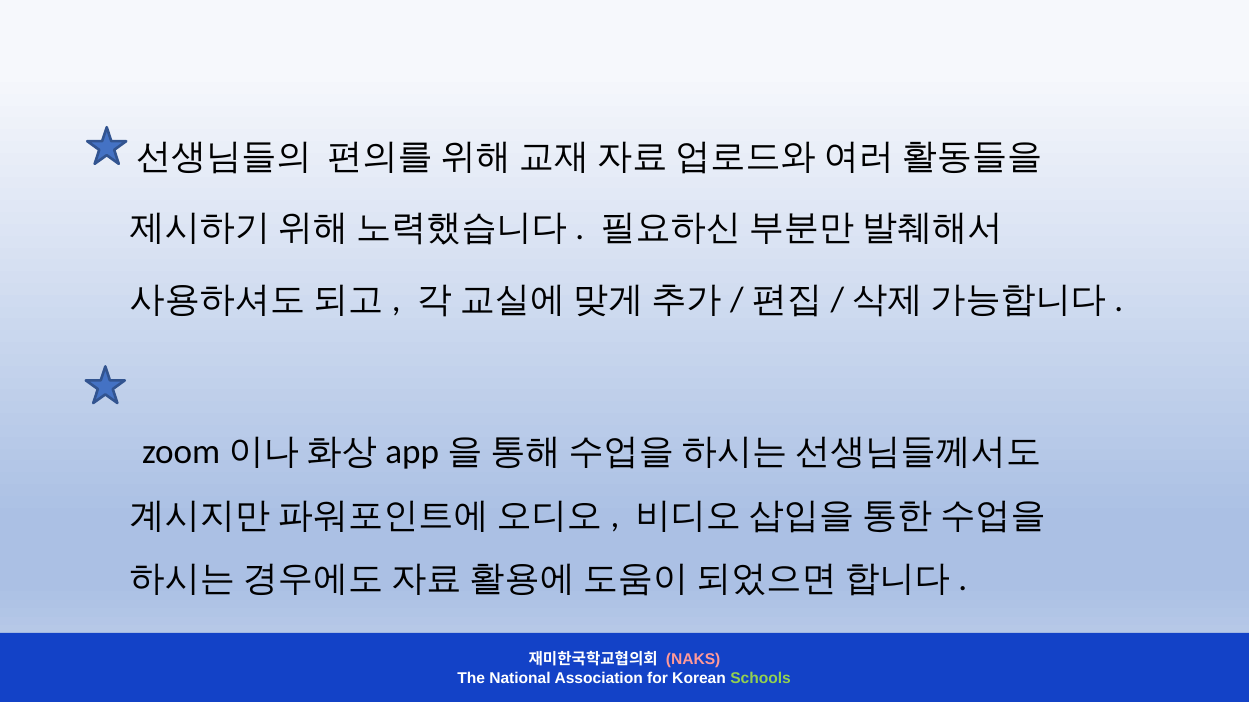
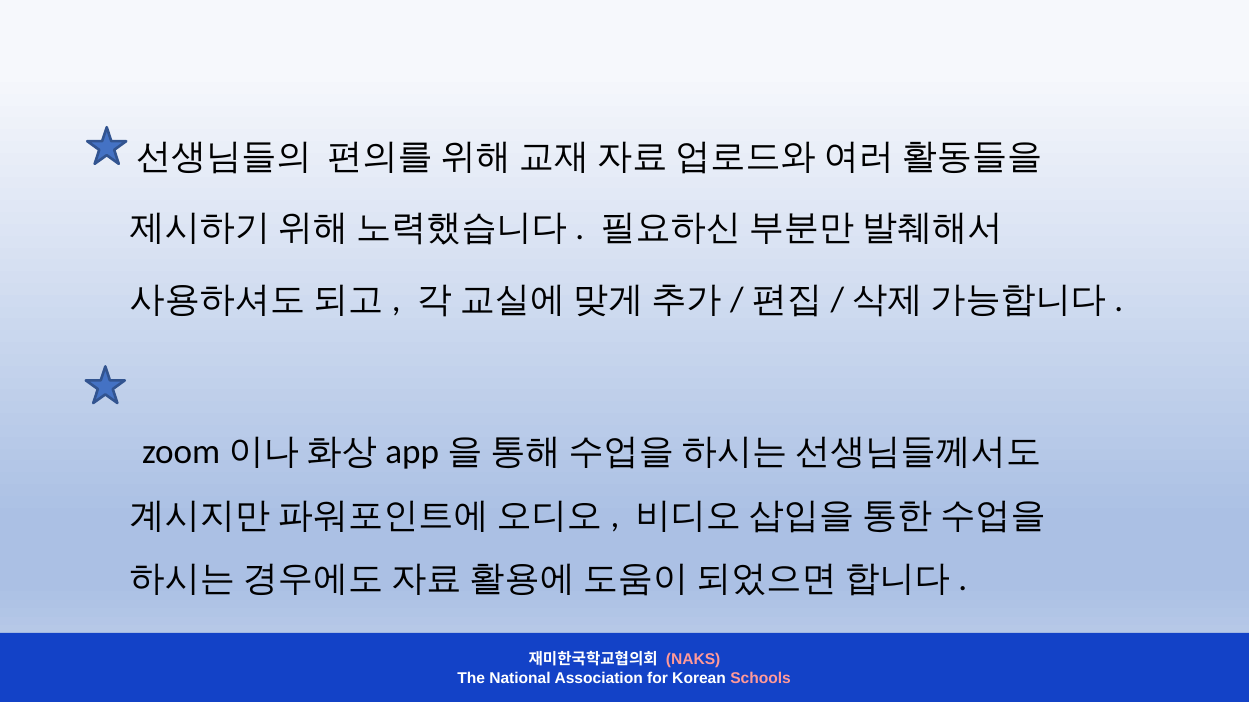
Schools colour: light green -> pink
